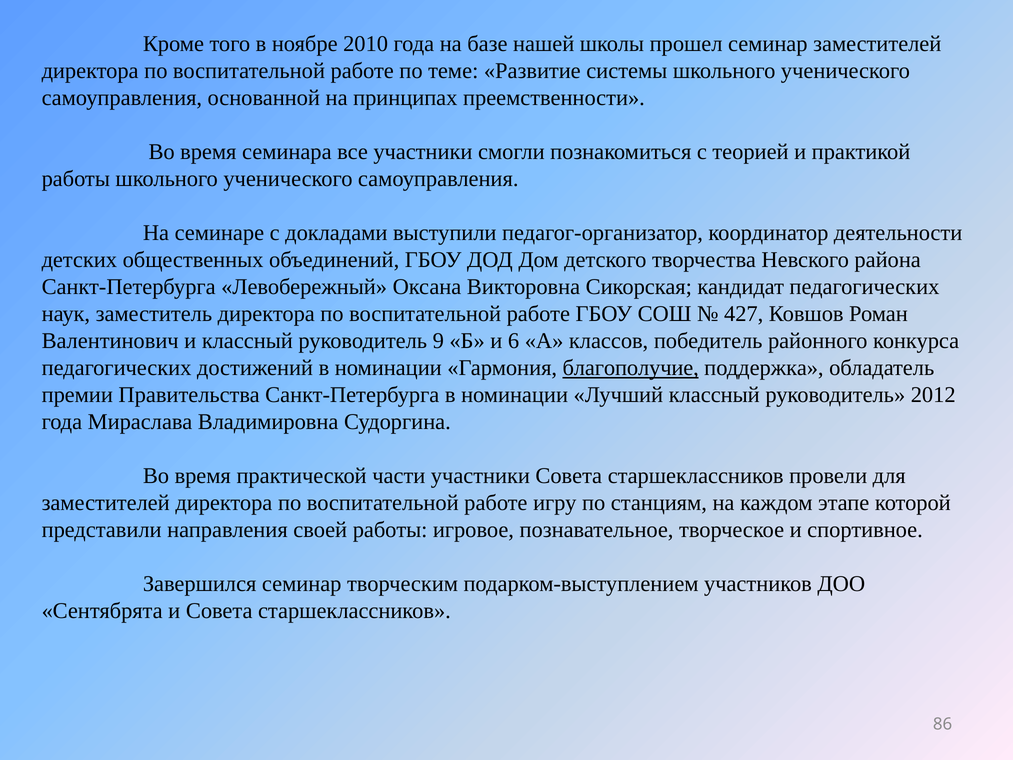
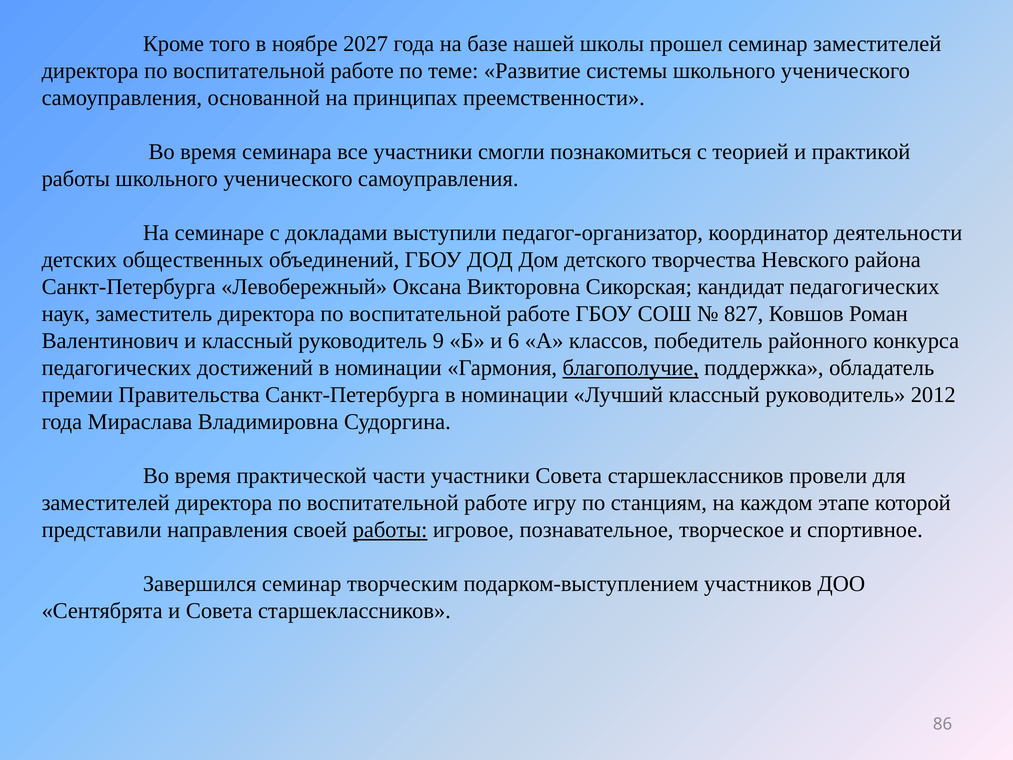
2010: 2010 -> 2027
427: 427 -> 827
работы at (390, 530) underline: none -> present
